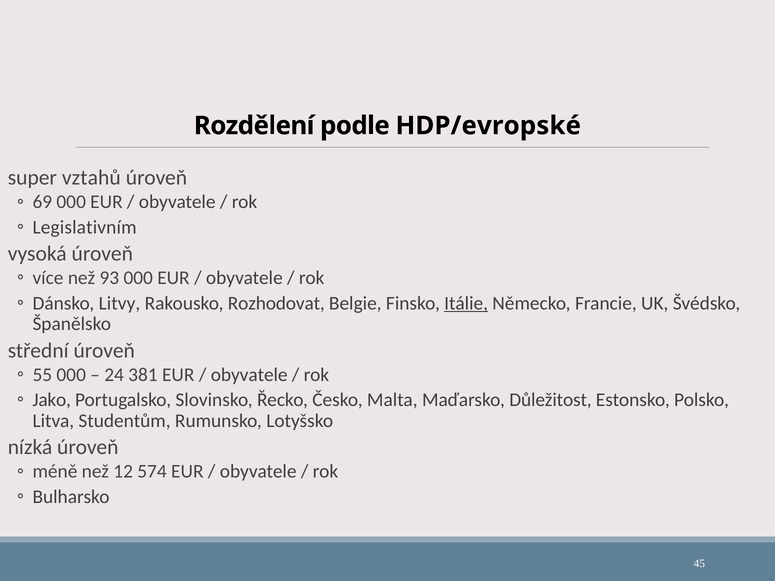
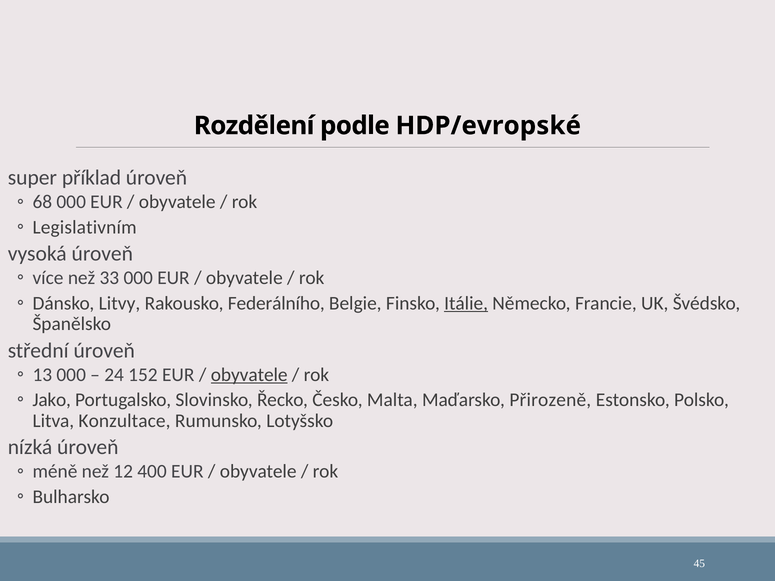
vztahů: vztahů -> příklad
69: 69 -> 68
93: 93 -> 33
Rozhodovat: Rozhodovat -> Federálního
55: 55 -> 13
381: 381 -> 152
obyvatele at (249, 375) underline: none -> present
Důležitost: Důležitost -> Přirozeně
Studentům: Studentům -> Konzultace
574: 574 -> 400
